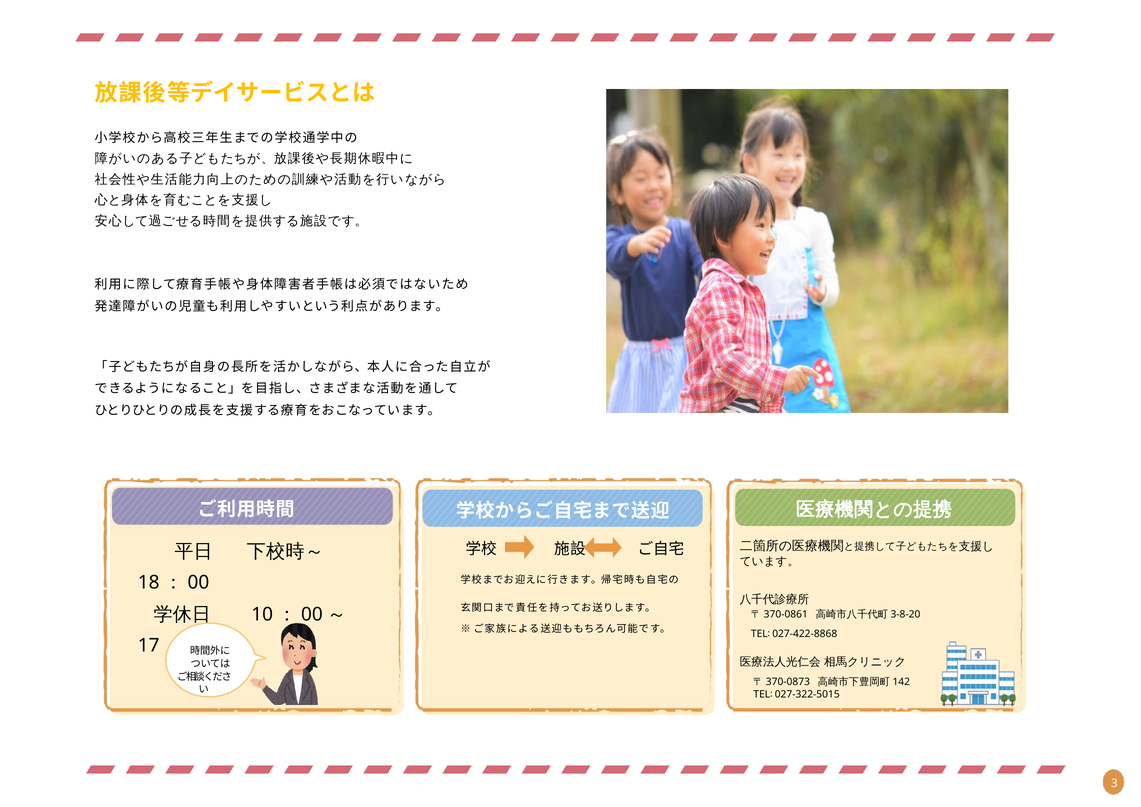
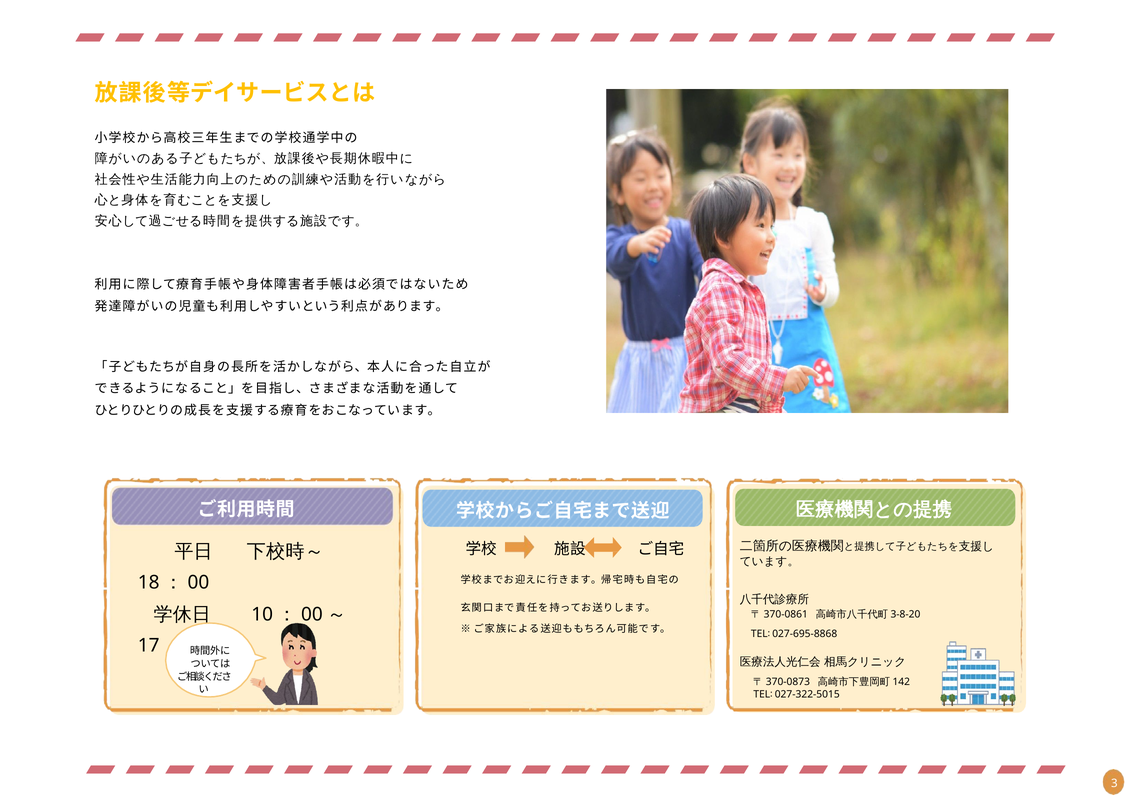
027-422-8868: 027-422-8868 -> 027-695-8868
